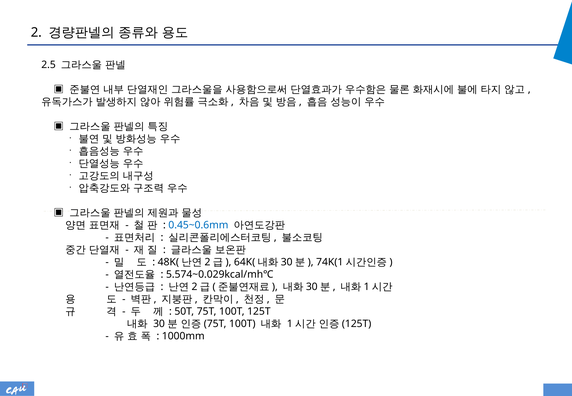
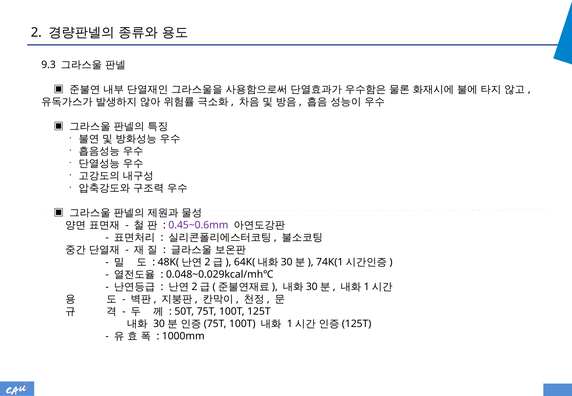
2.5: 2.5 -> 9.3
0.45~0.6mm colour: blue -> purple
5.574~0.029kcal/mh℃: 5.574~0.029kcal/mh℃ -> 0.048~0.029kcal/mh℃
